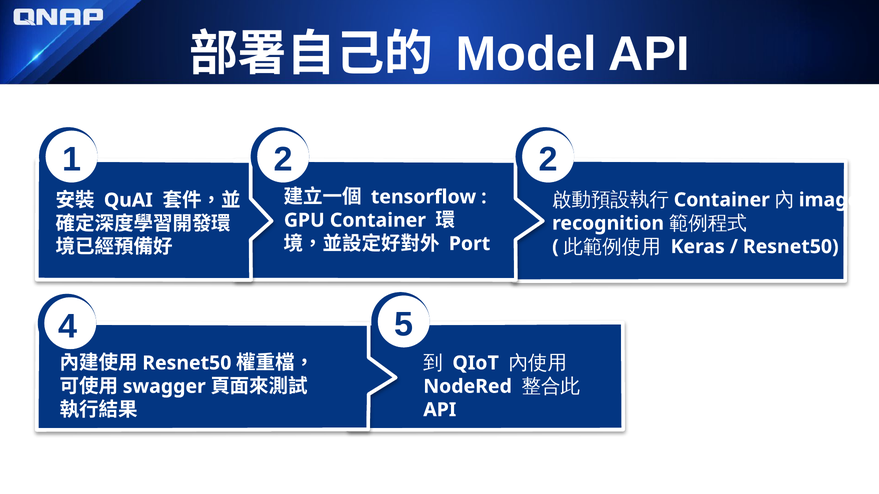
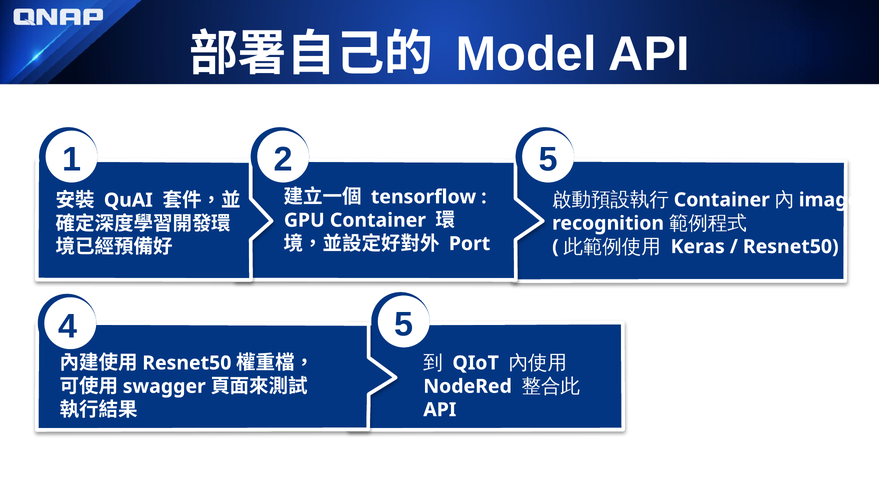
1 2: 2 -> 5
